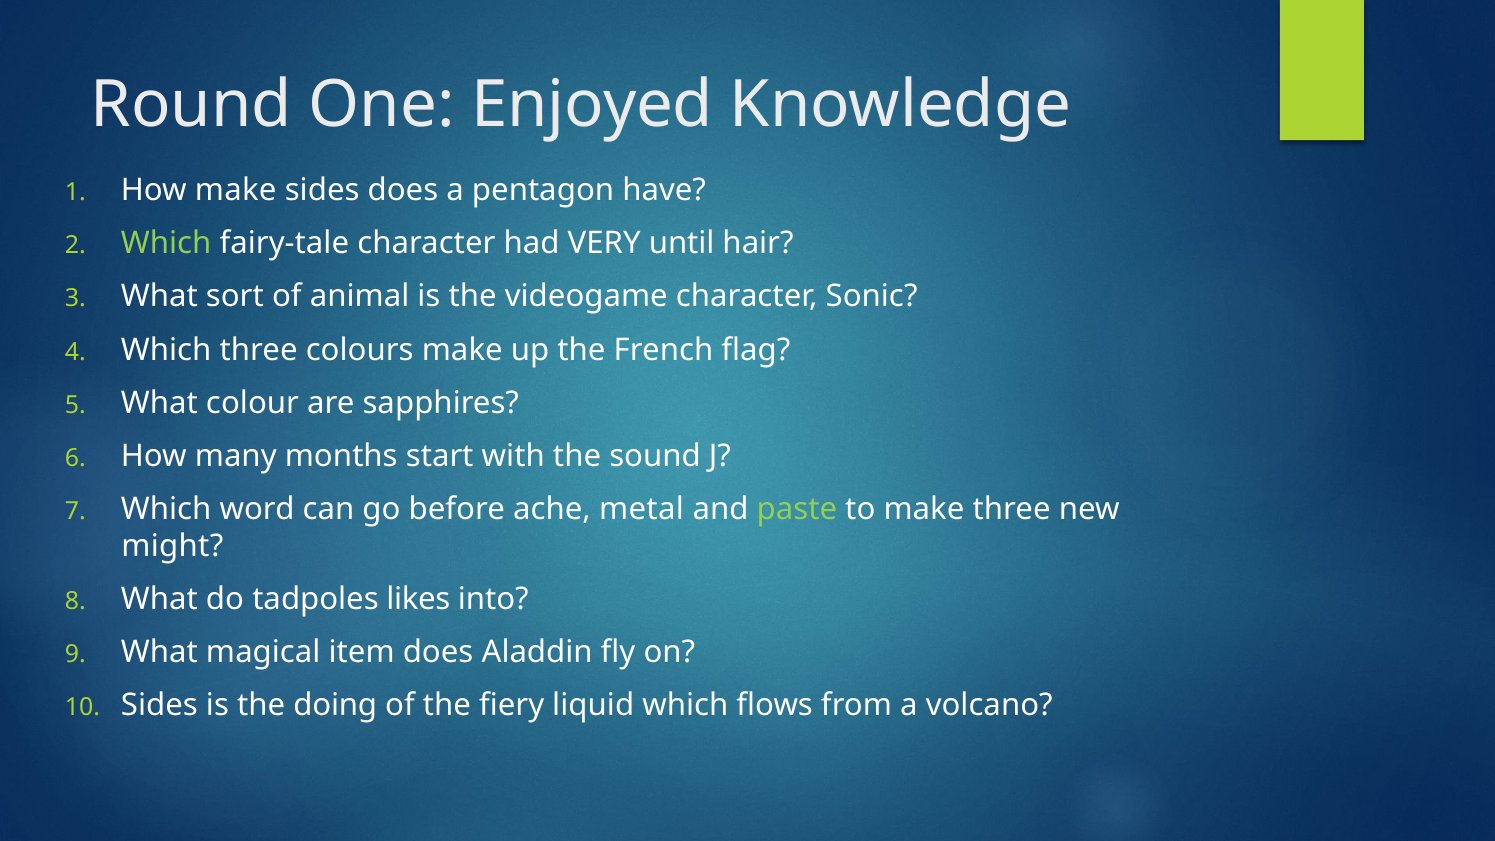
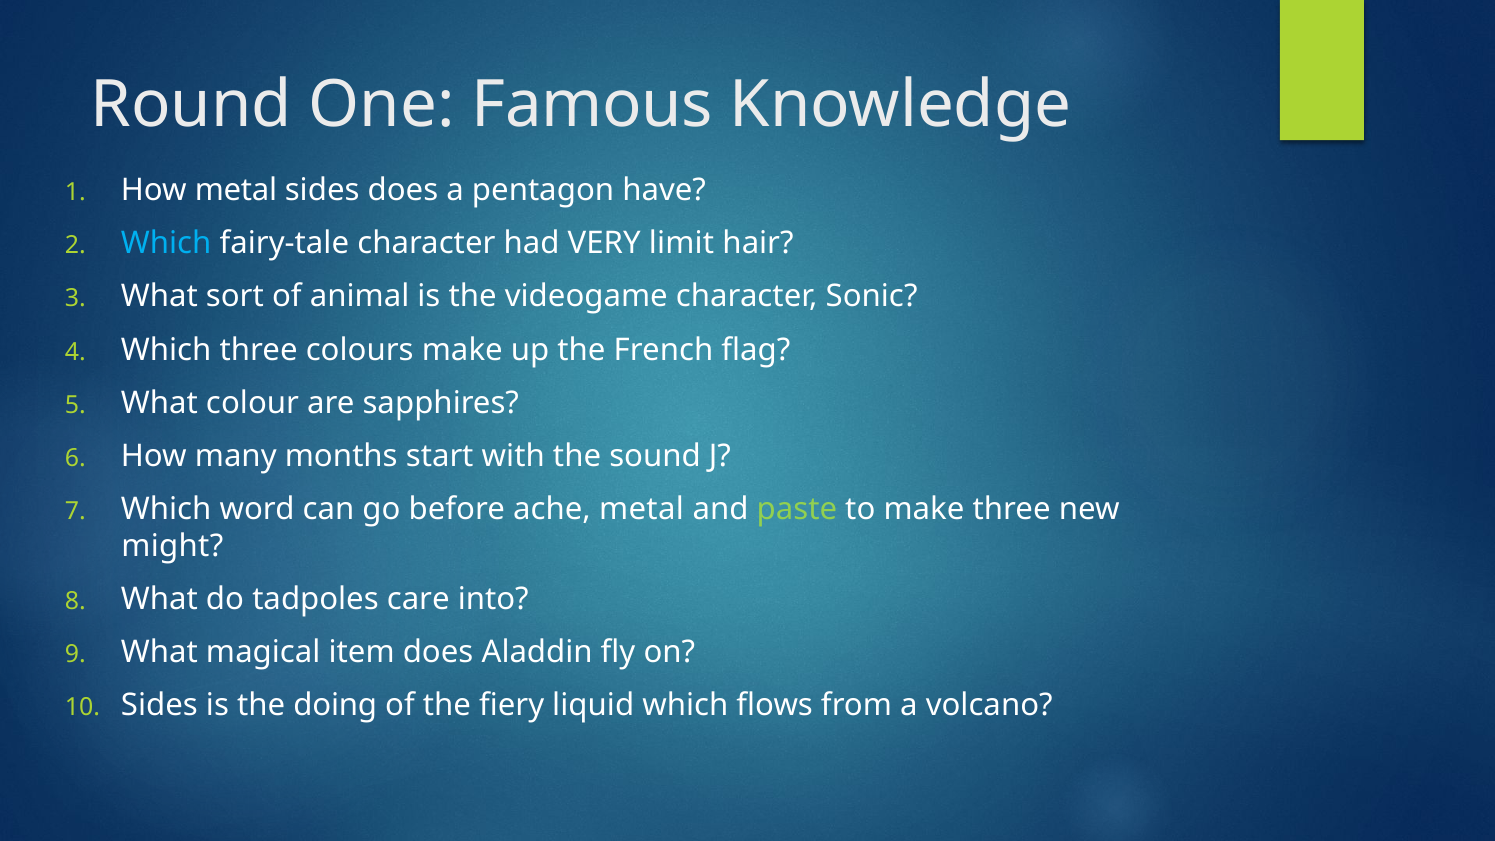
Enjoyed: Enjoyed -> Famous
How make: make -> metal
Which at (166, 244) colour: light green -> light blue
until: until -> limit
likes: likes -> care
